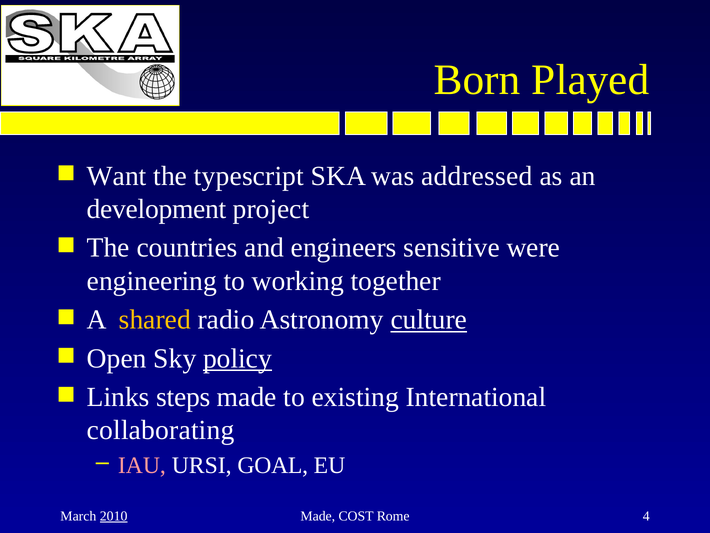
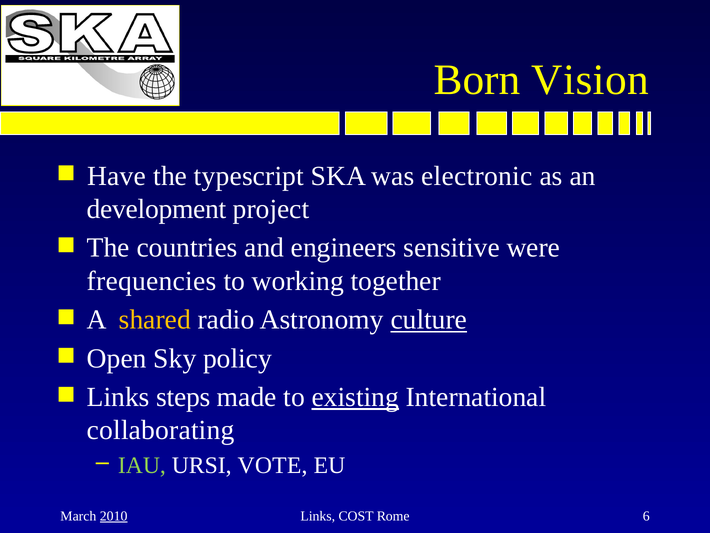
Played: Played -> Vision
Want: Want -> Have
addressed: addressed -> electronic
engineering: engineering -> frequencies
policy underline: present -> none
existing underline: none -> present
IAU colour: pink -> light green
GOAL: GOAL -> VOTE
Made at (318, 516): Made -> Links
4: 4 -> 6
